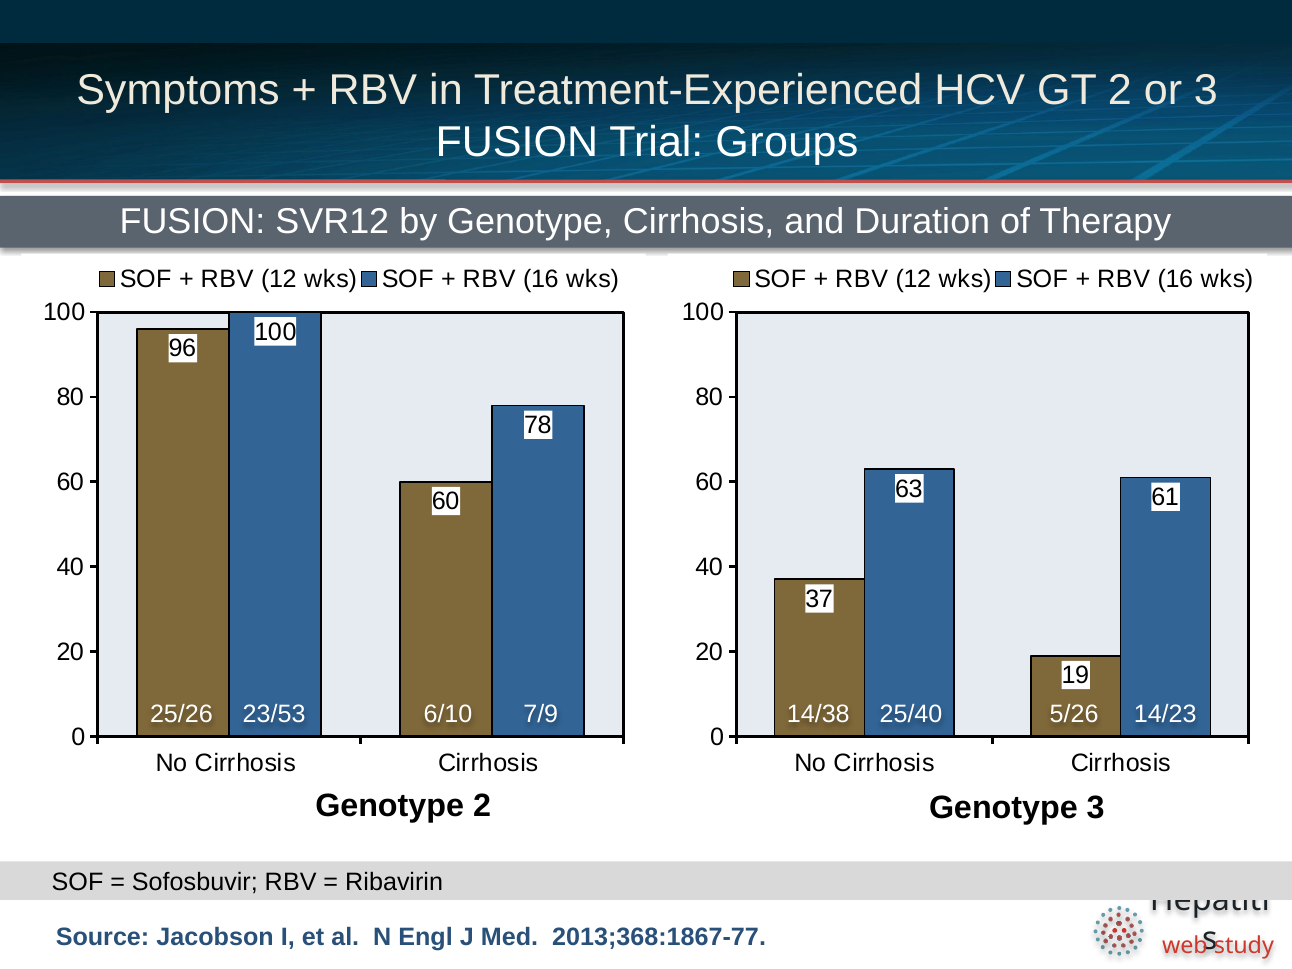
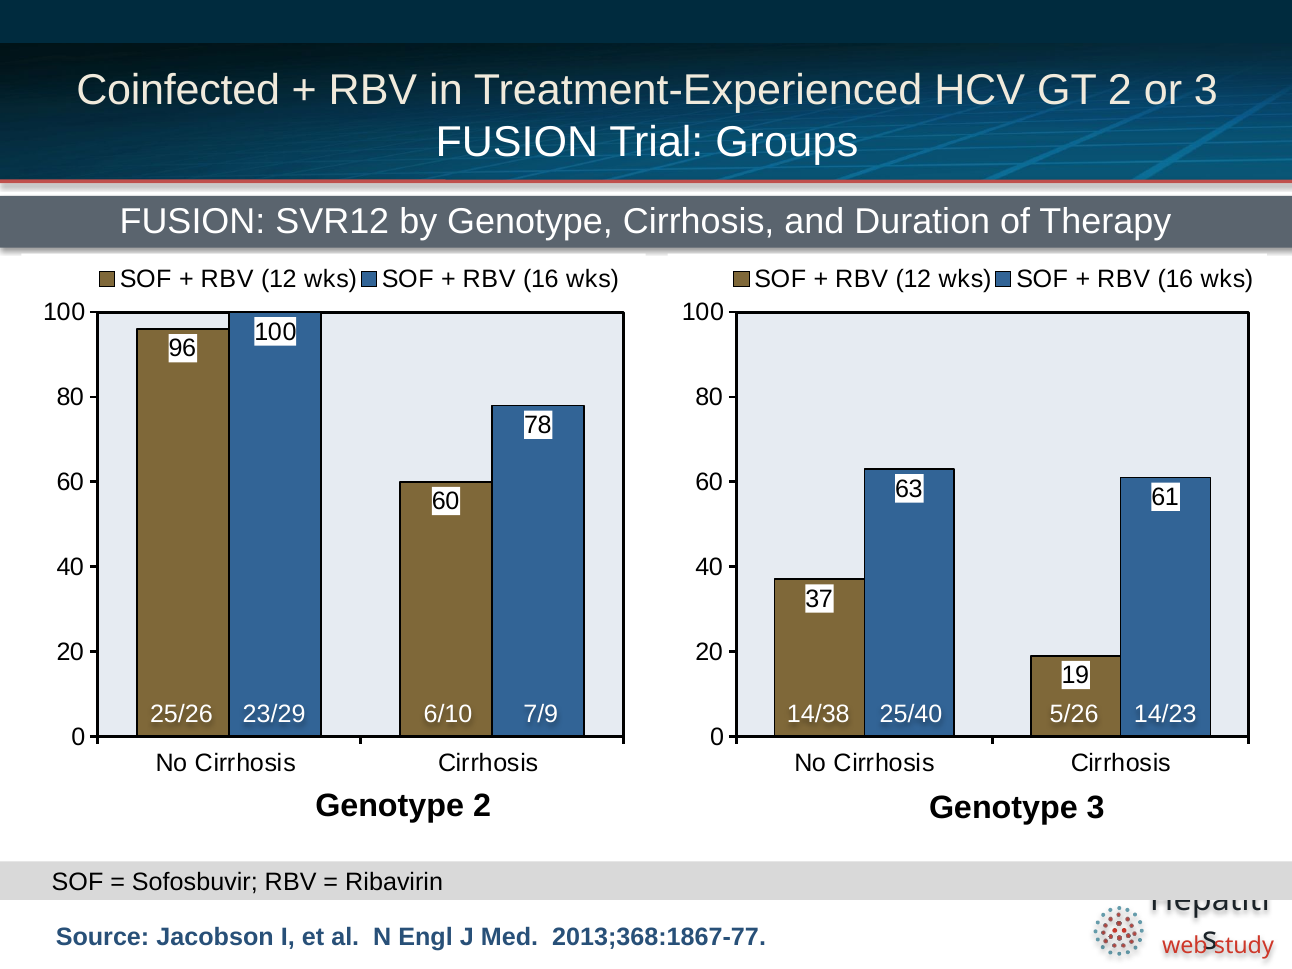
Symptoms: Symptoms -> Coinfected
23/53: 23/53 -> 23/29
